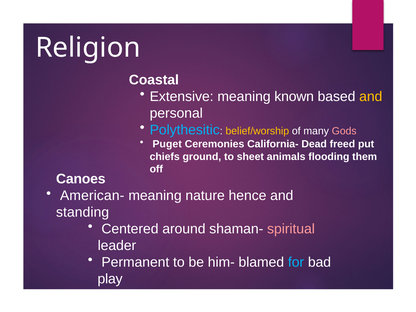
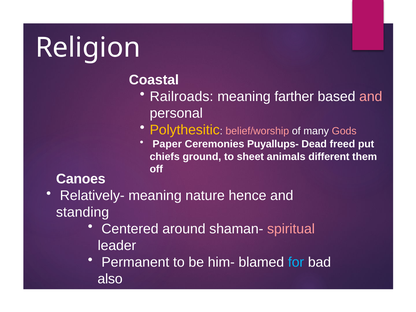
Extensive: Extensive -> Railroads
known: known -> farther
and at (371, 97) colour: yellow -> pink
Polythesitic colour: light blue -> yellow
belief/worship colour: yellow -> pink
Puget: Puget -> Paper
California-: California- -> Puyallups-
flooding: flooding -> different
American-: American- -> Relatively-
play: play -> also
